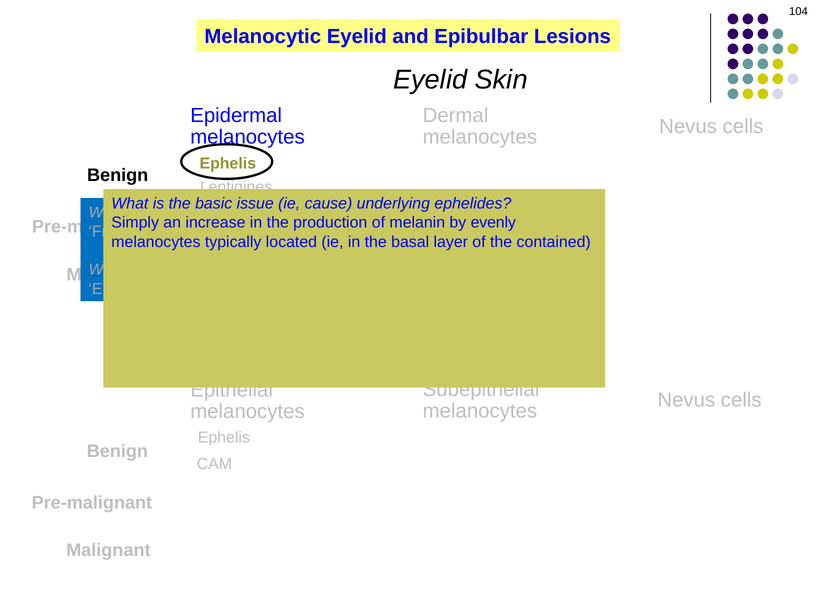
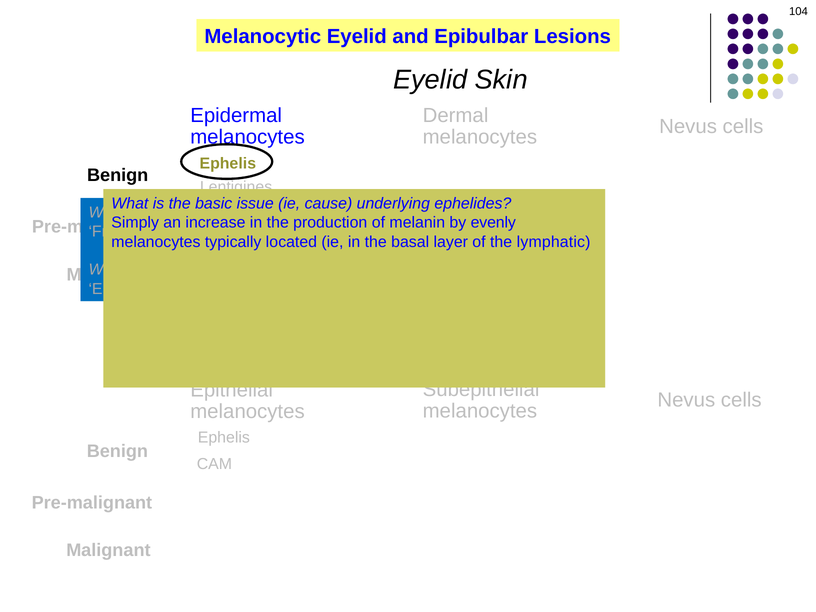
contained: contained -> lymphatic
